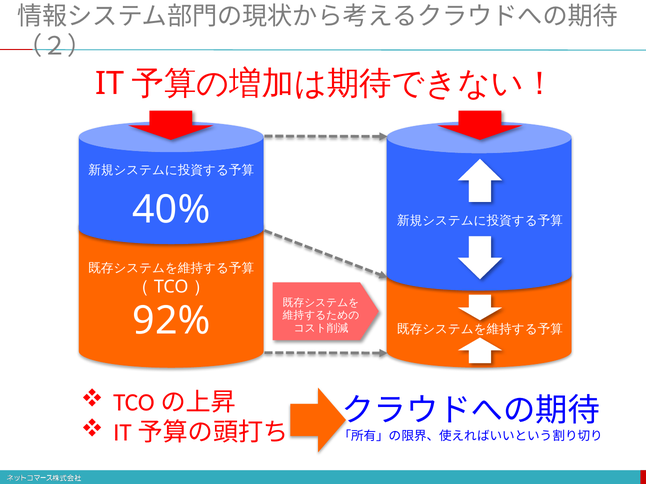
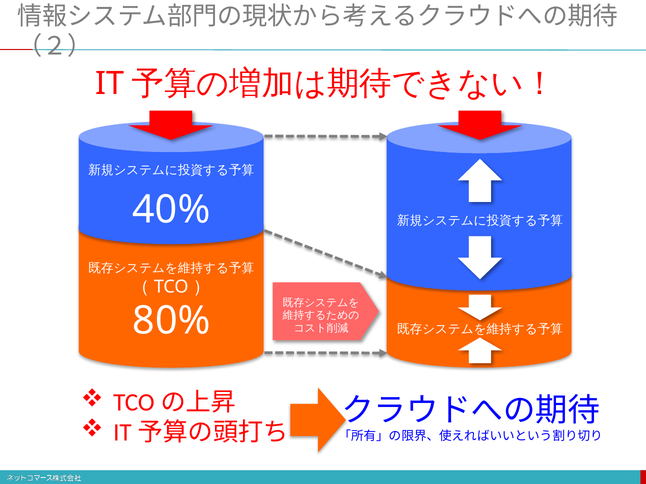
92%: 92% -> 80%
